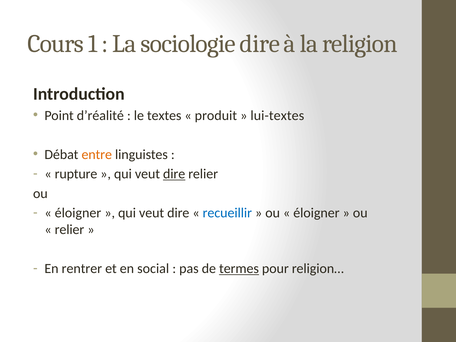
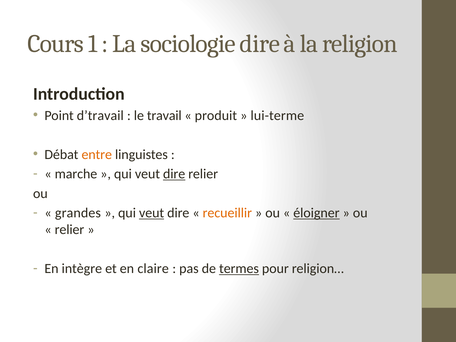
d’réalité: d’réalité -> d’travail
textes: textes -> travail
lui-textes: lui-textes -> lui-terme
rupture: rupture -> marche
éloigner at (78, 213): éloigner -> grandes
veut at (152, 213) underline: none -> present
recueillir colour: blue -> orange
éloigner at (316, 213) underline: none -> present
rentrer: rentrer -> intègre
social: social -> claire
